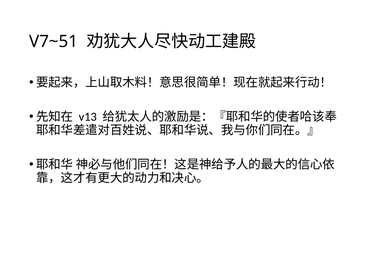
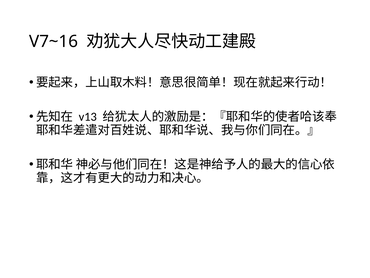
V7~51: V7~51 -> V7~16
